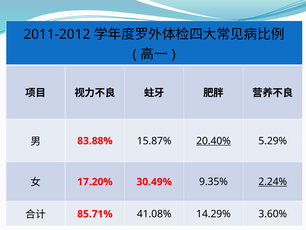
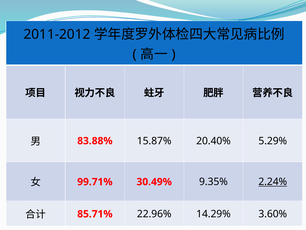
20.40% underline: present -> none
17.20%: 17.20% -> 99.71%
41.08%: 41.08% -> 22.96%
